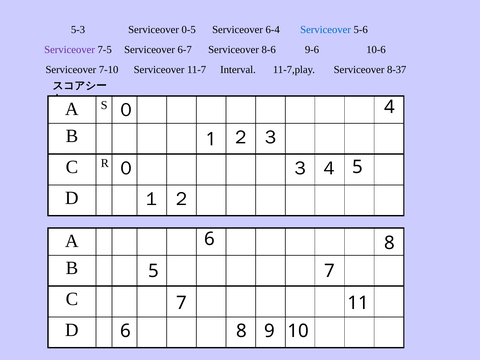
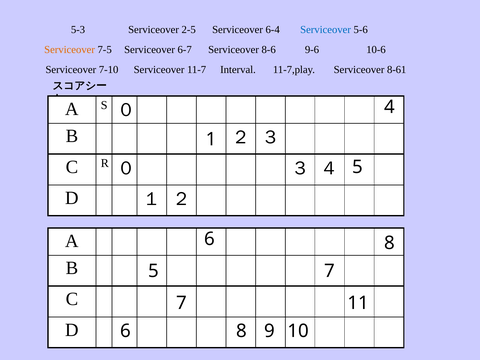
0-5: 0-5 -> 2-5
Serviceover at (70, 50) colour: purple -> orange
8-37: 8-37 -> 8-61
